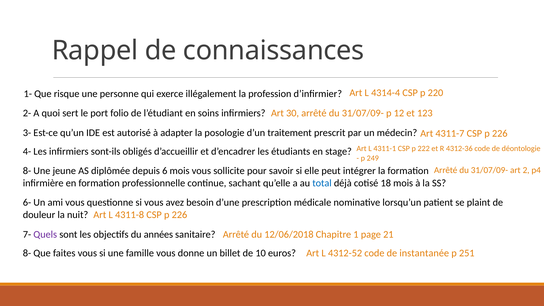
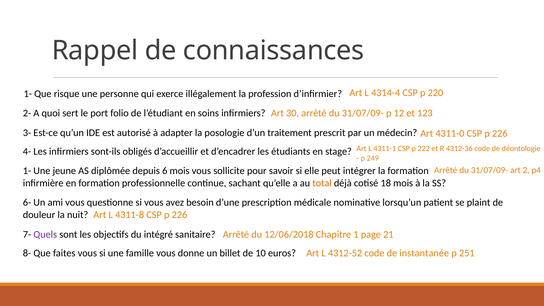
4311-7: 4311-7 -> 4311-0
8- at (27, 171): 8- -> 1-
total colour: blue -> orange
années: années -> intégré
